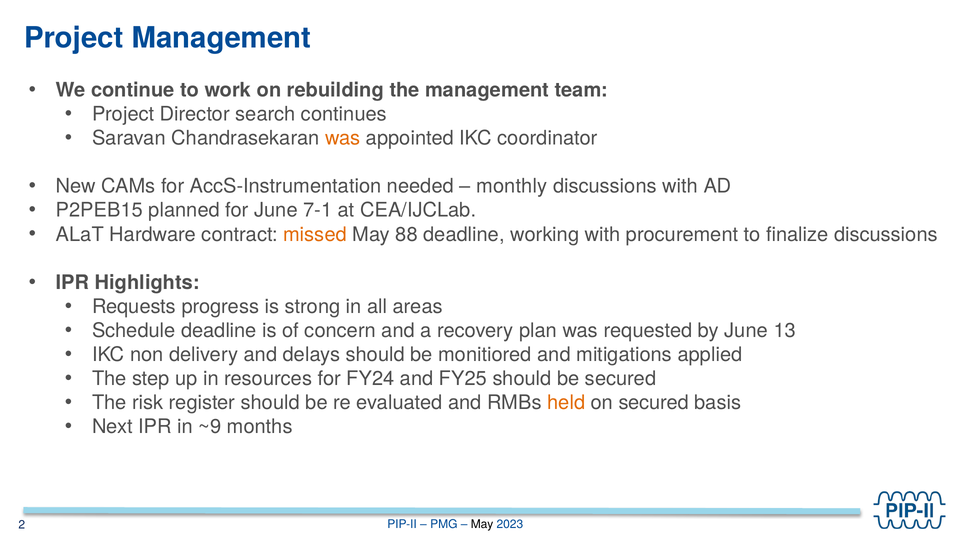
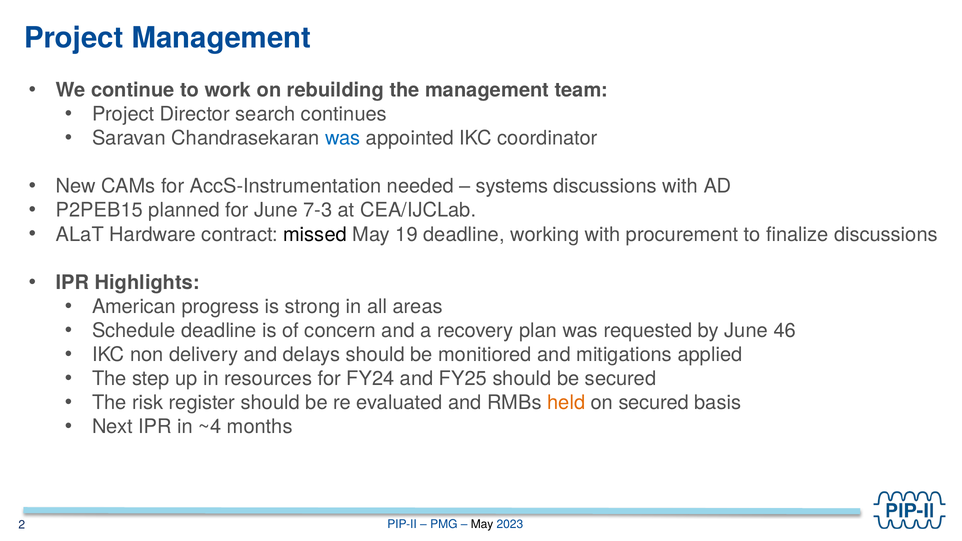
was at (343, 138) colour: orange -> blue
monthly: monthly -> systems
7-1: 7-1 -> 7-3
missed colour: orange -> black
88: 88 -> 19
Requests: Requests -> American
13: 13 -> 46
~9: ~9 -> ~4
